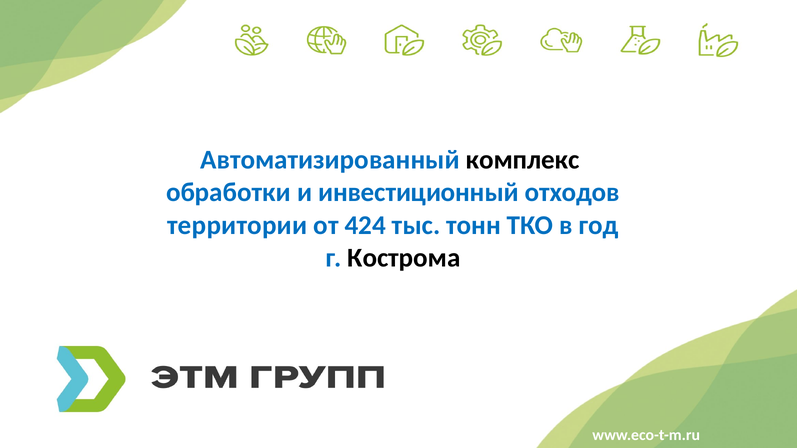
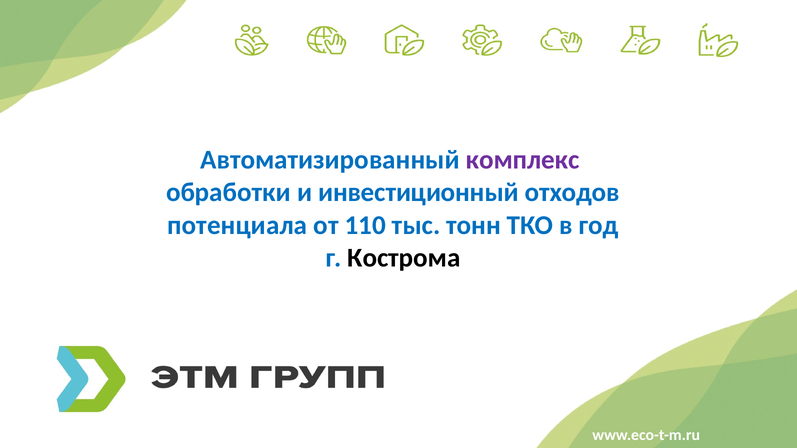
комплекс colour: black -> purple
территории: территории -> потенциала
424: 424 -> 110
